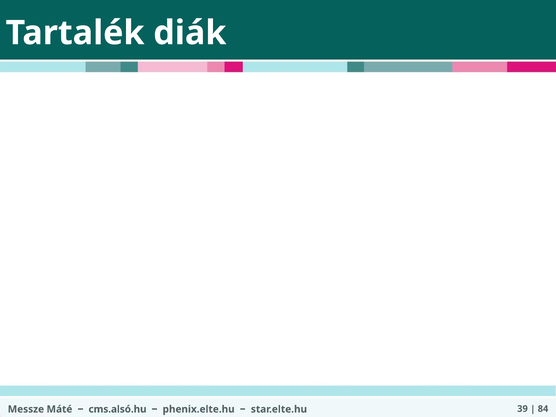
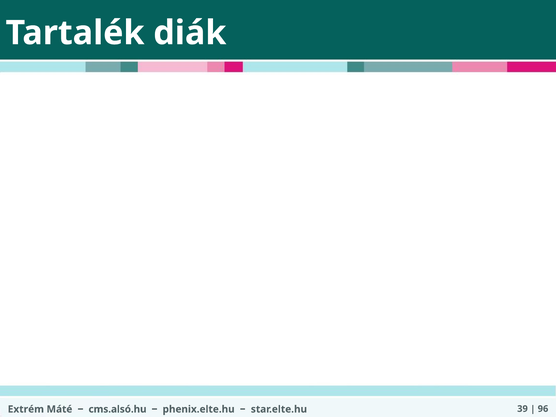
84: 84 -> 96
Messze: Messze -> Extrém
